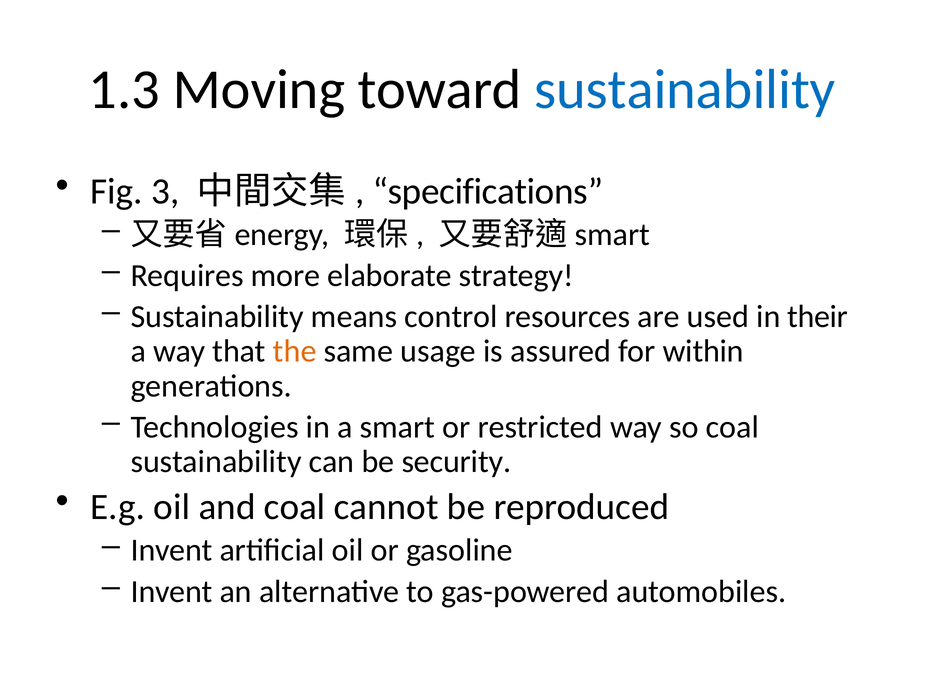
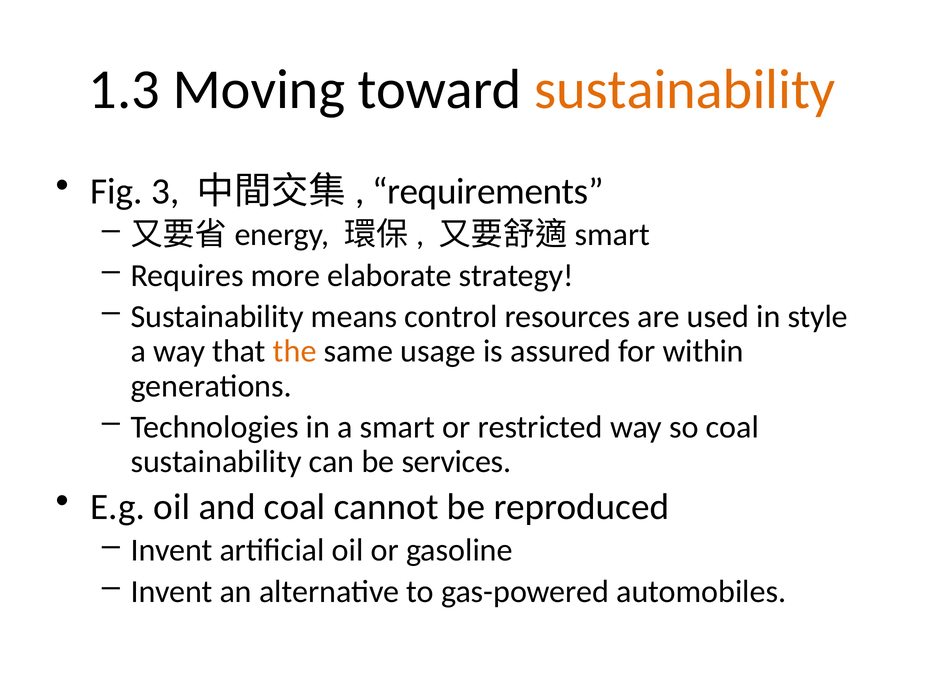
sustainability at (685, 90) colour: blue -> orange
specifications: specifications -> requirements
their: their -> style
security: security -> services
